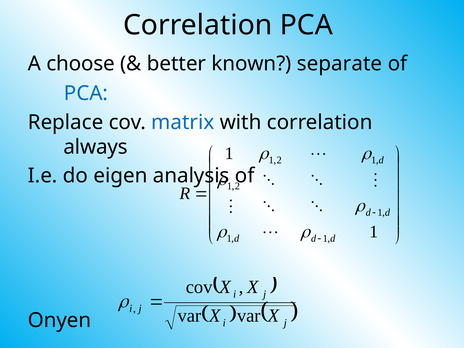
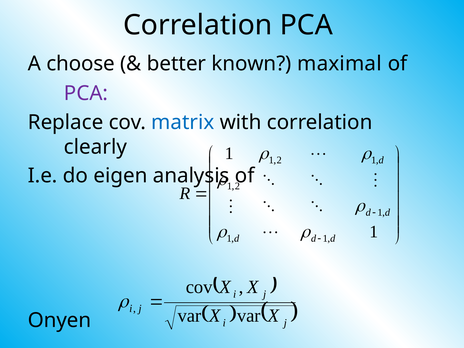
separate: separate -> maximal
PCA at (86, 93) colour: blue -> purple
always: always -> clearly
